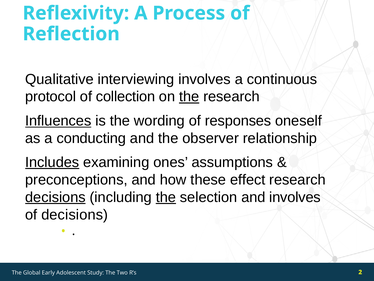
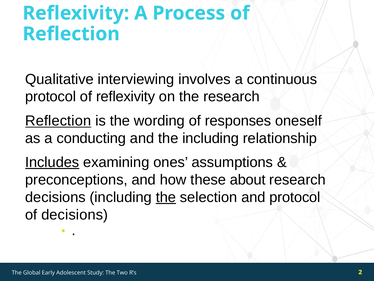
of collection: collection -> reflexivity
the at (189, 97) underline: present -> none
Influences at (58, 121): Influences -> Reflection
the observer: observer -> including
effect: effect -> about
decisions at (55, 197) underline: present -> none
and involves: involves -> protocol
